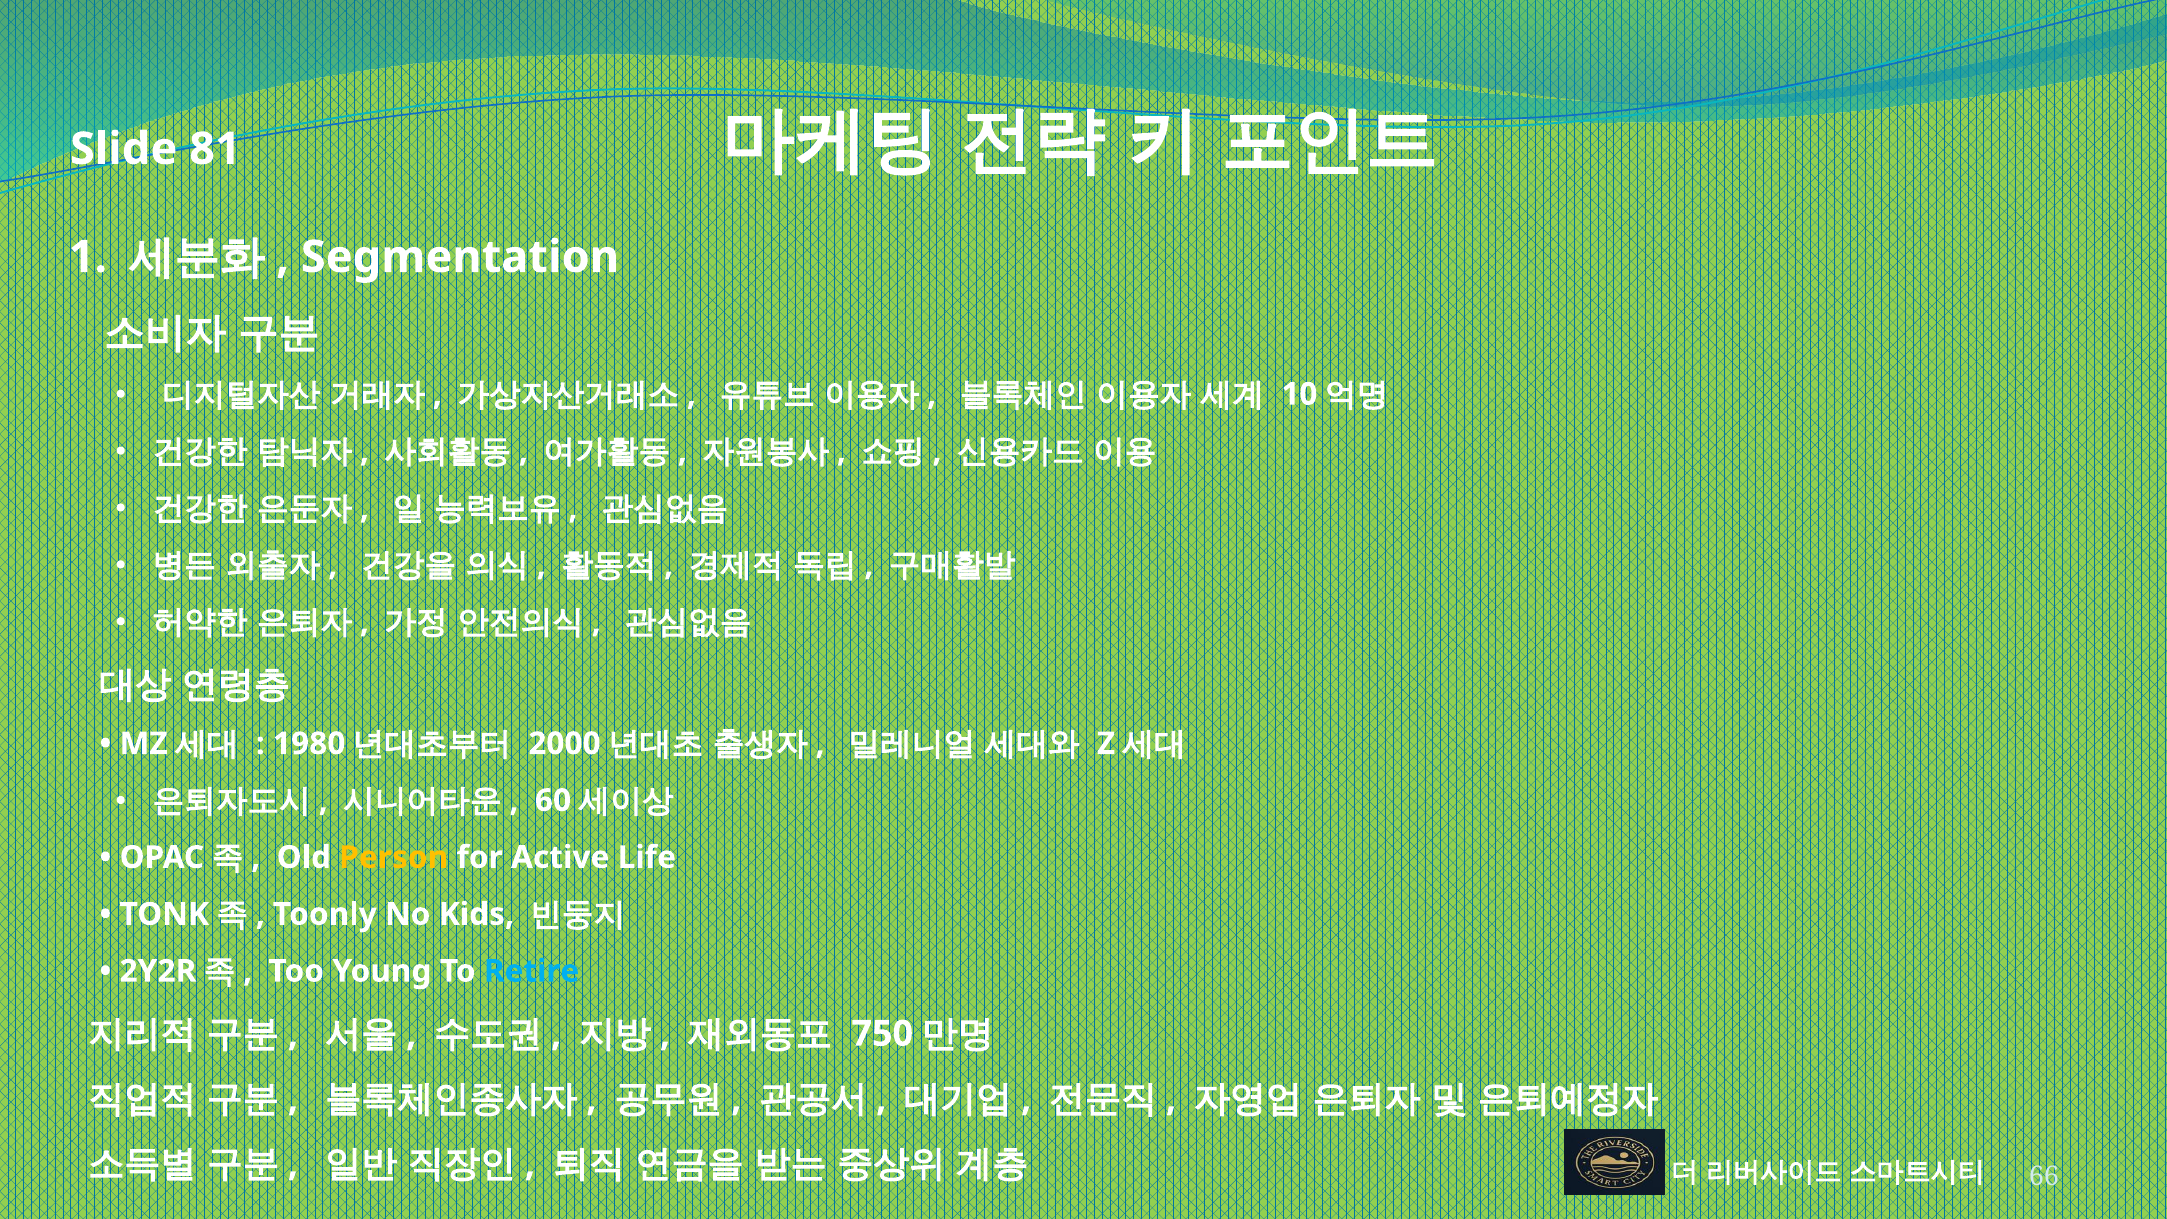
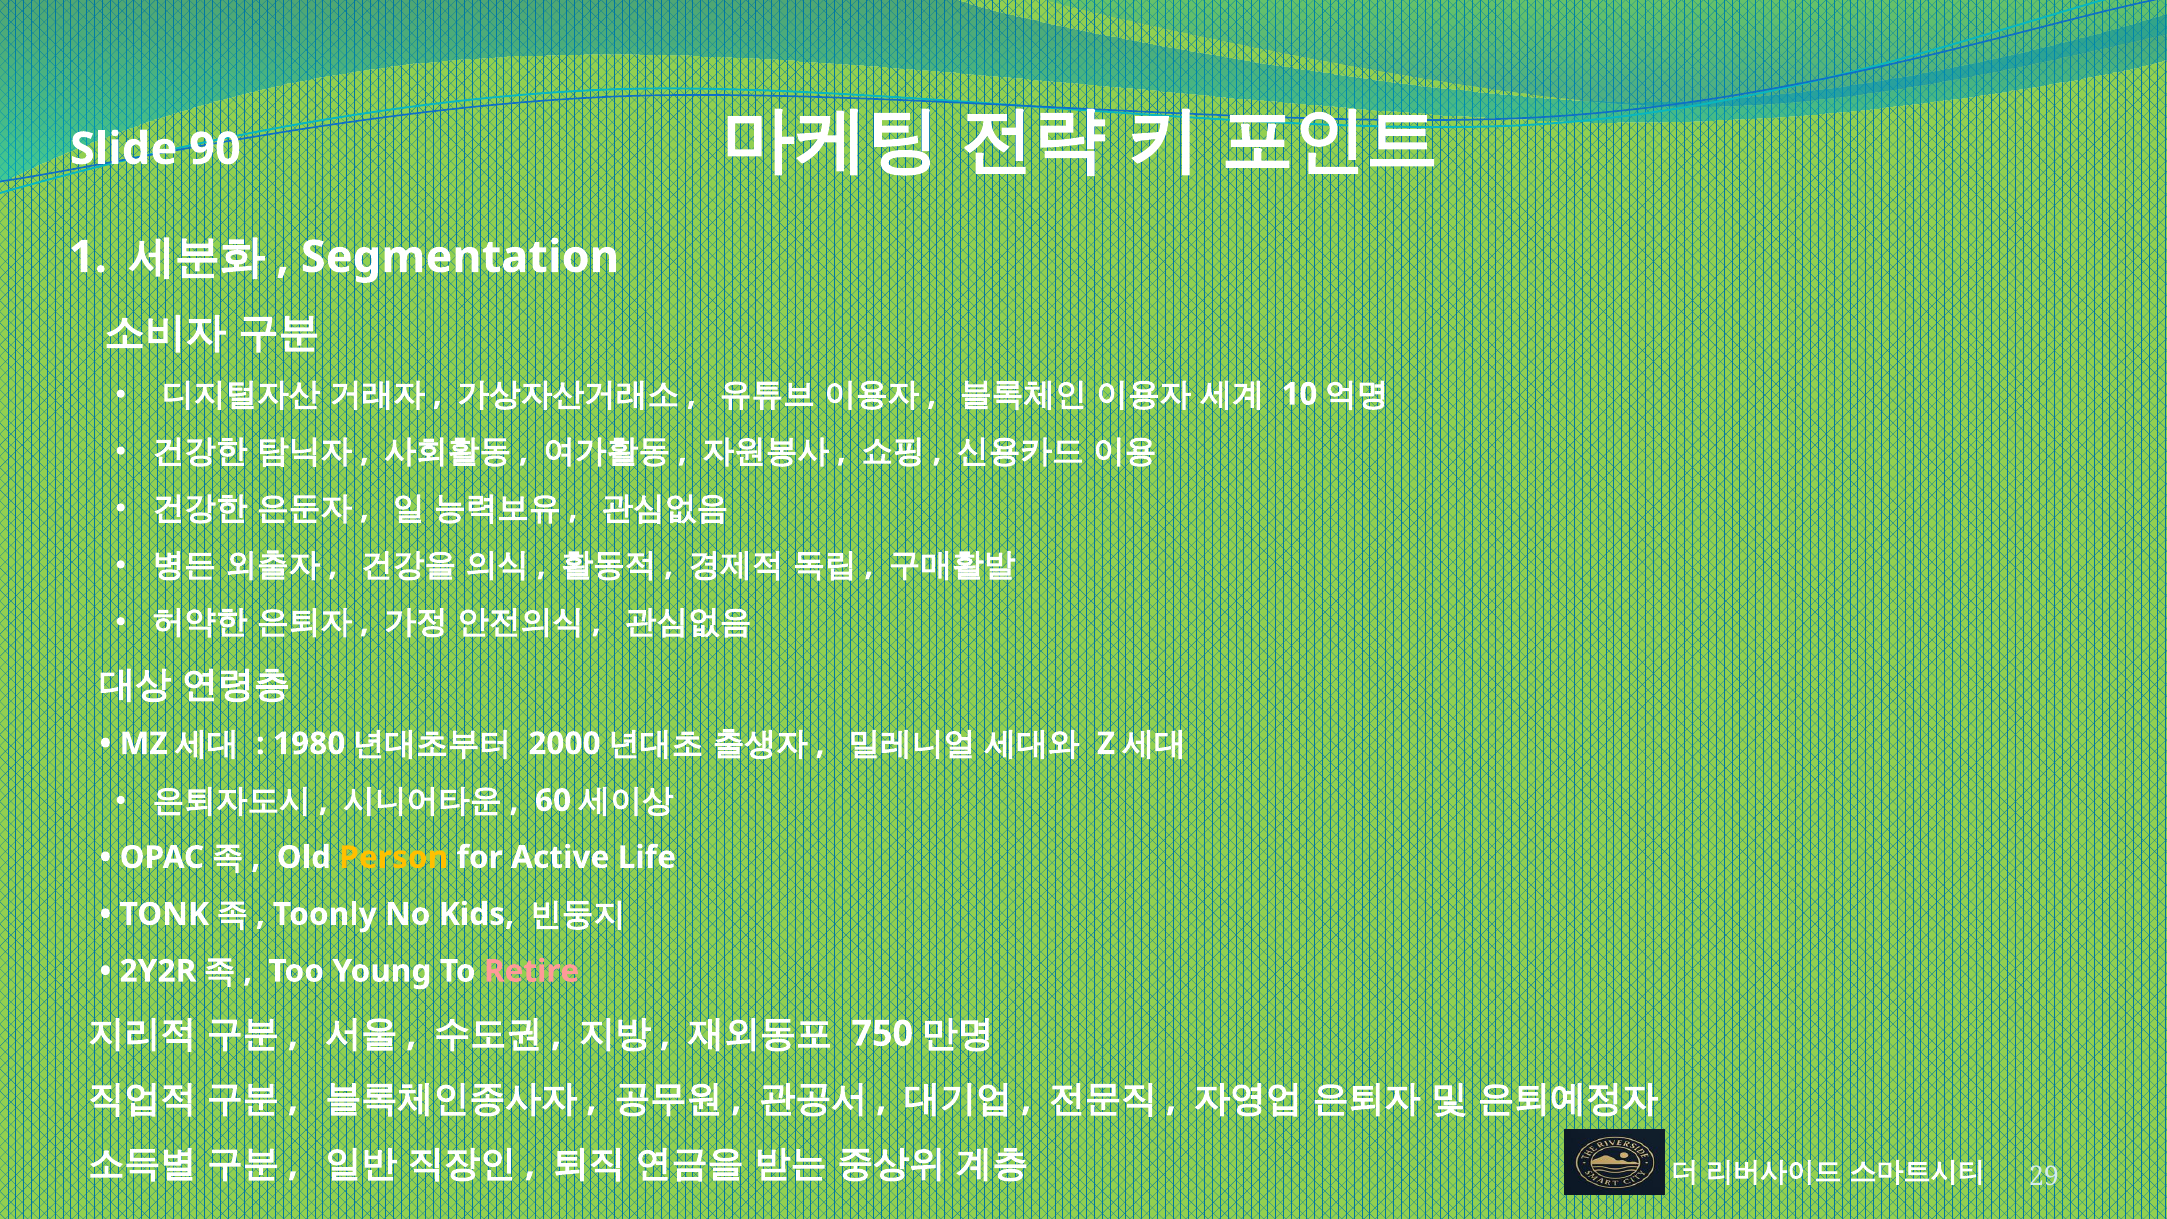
81: 81 -> 90
Retire colour: light blue -> pink
66: 66 -> 29
